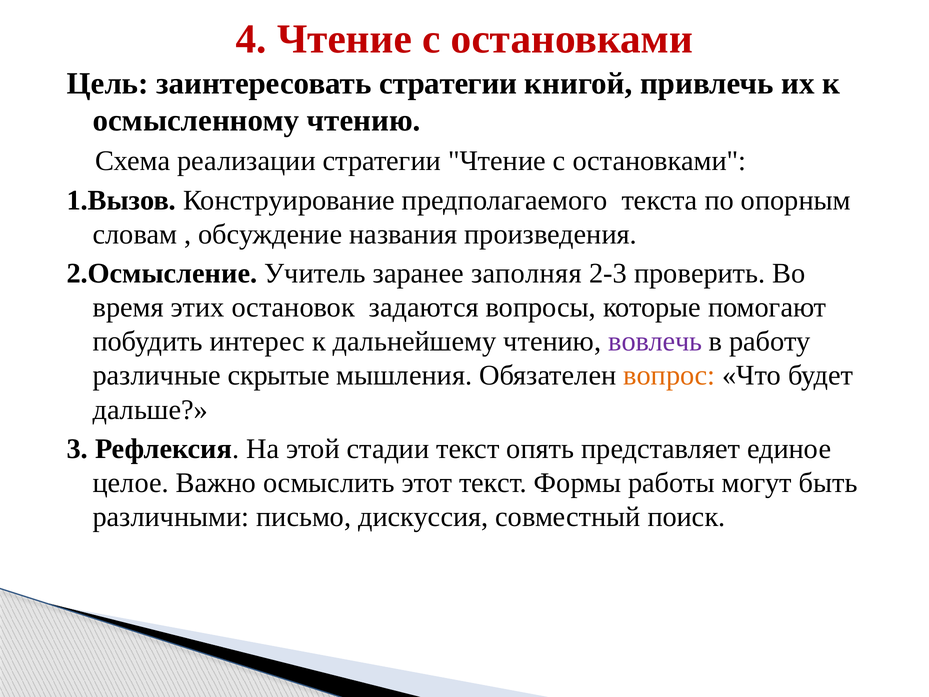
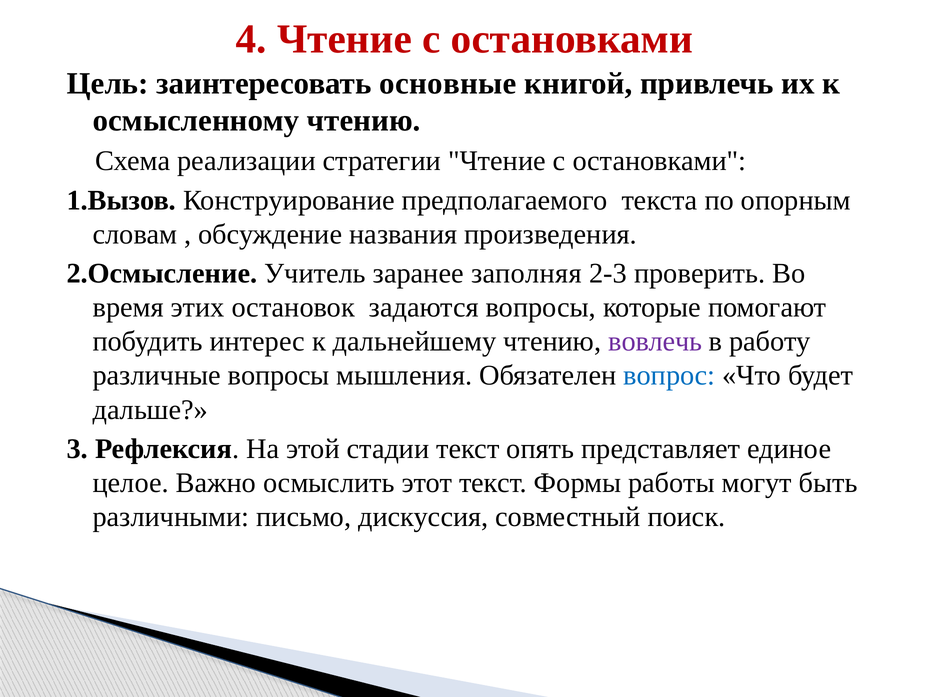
заинтересовать стратегии: стратегии -> основные
различные скрытые: скрытые -> вопросы
вопрос colour: orange -> blue
